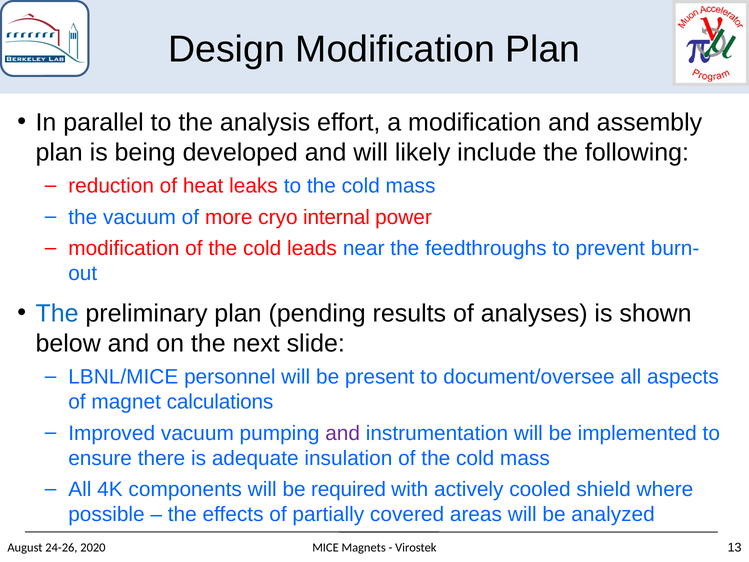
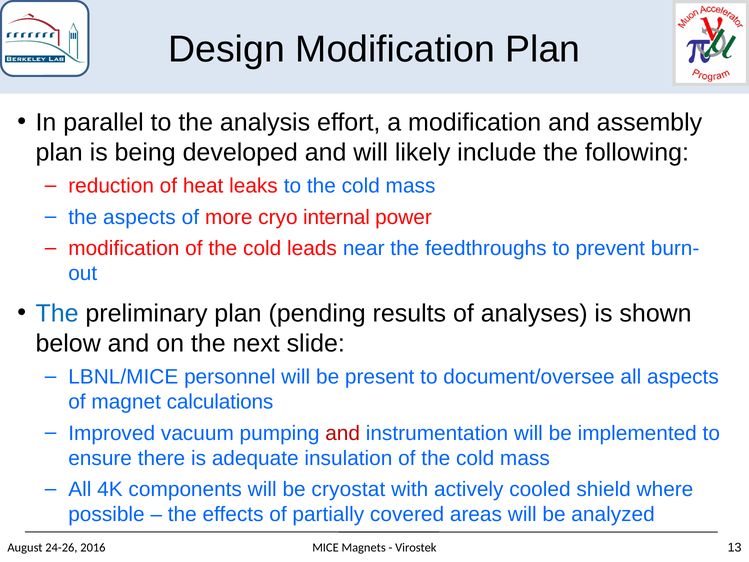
the vacuum: vacuum -> aspects
and at (343, 433) colour: purple -> red
required: required -> cryostat
2020: 2020 -> 2016
